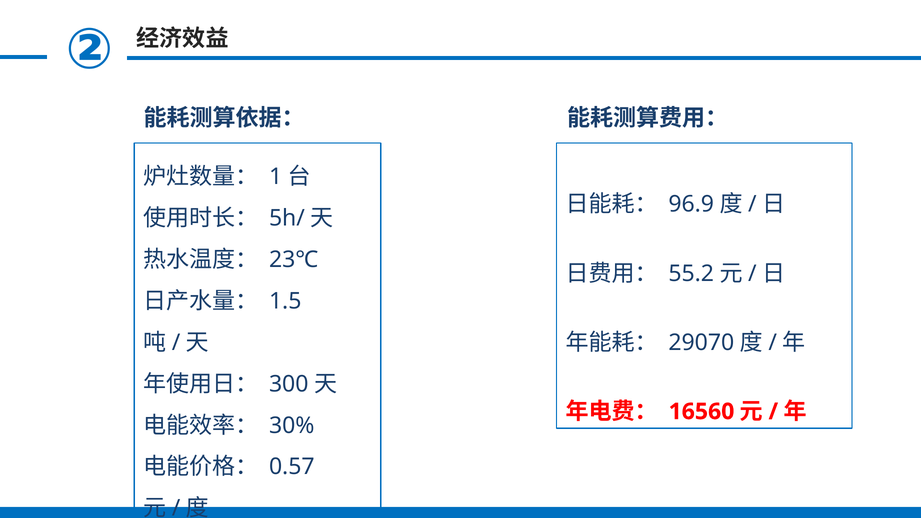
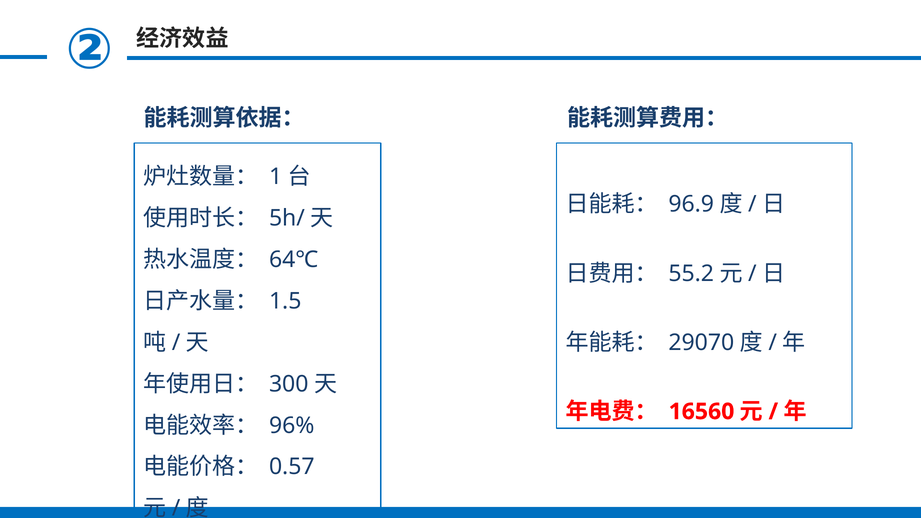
23℃: 23℃ -> 64℃
30%: 30% -> 96%
